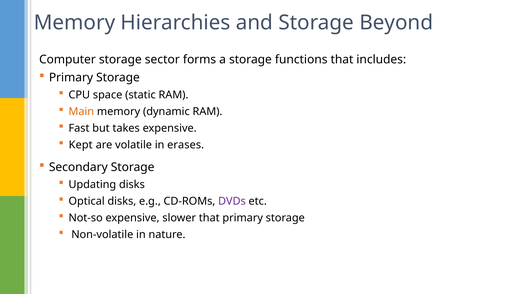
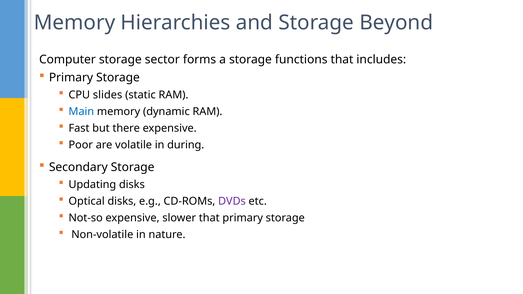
space: space -> slides
Main colour: orange -> blue
takes: takes -> there
Kept: Kept -> Poor
erases: erases -> during
